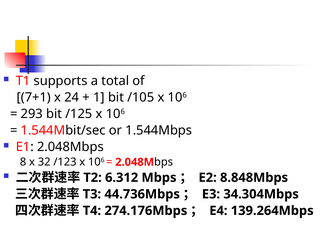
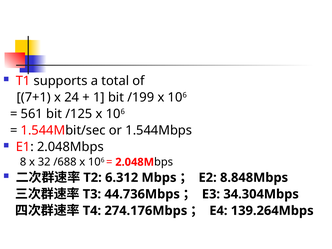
/105: /105 -> /199
293: 293 -> 561
/123: /123 -> /688
